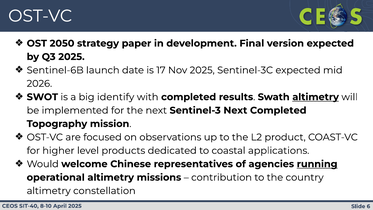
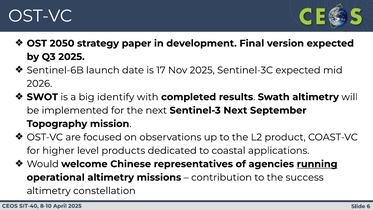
altimetry at (316, 97) underline: present -> none
Next Completed: Completed -> September
country: country -> success
